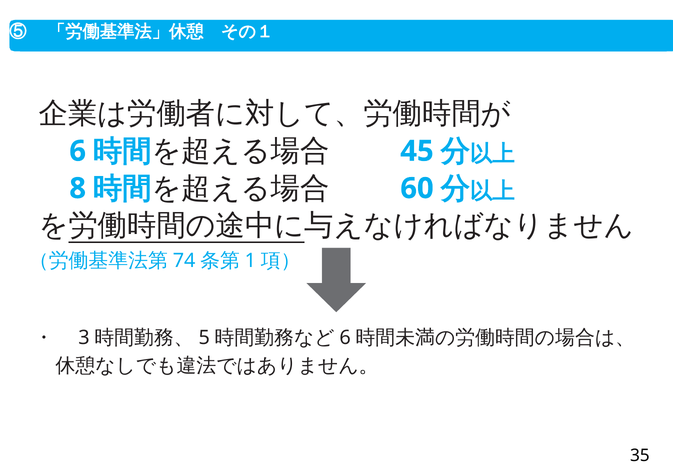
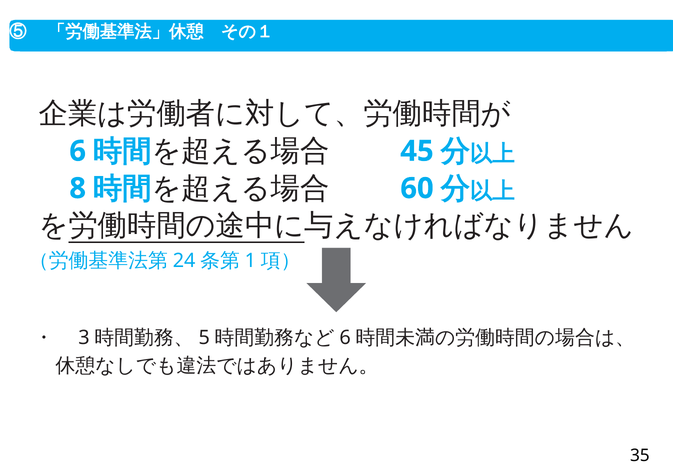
74: 74 -> 24
